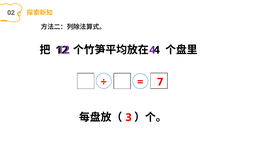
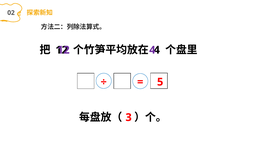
7: 7 -> 5
